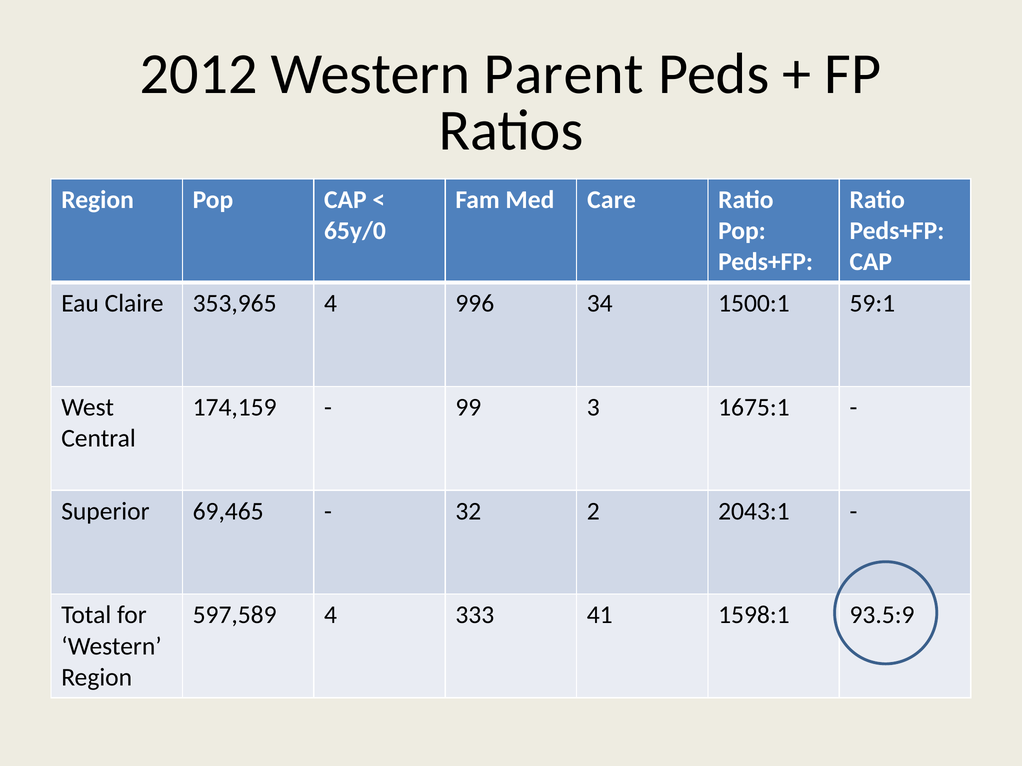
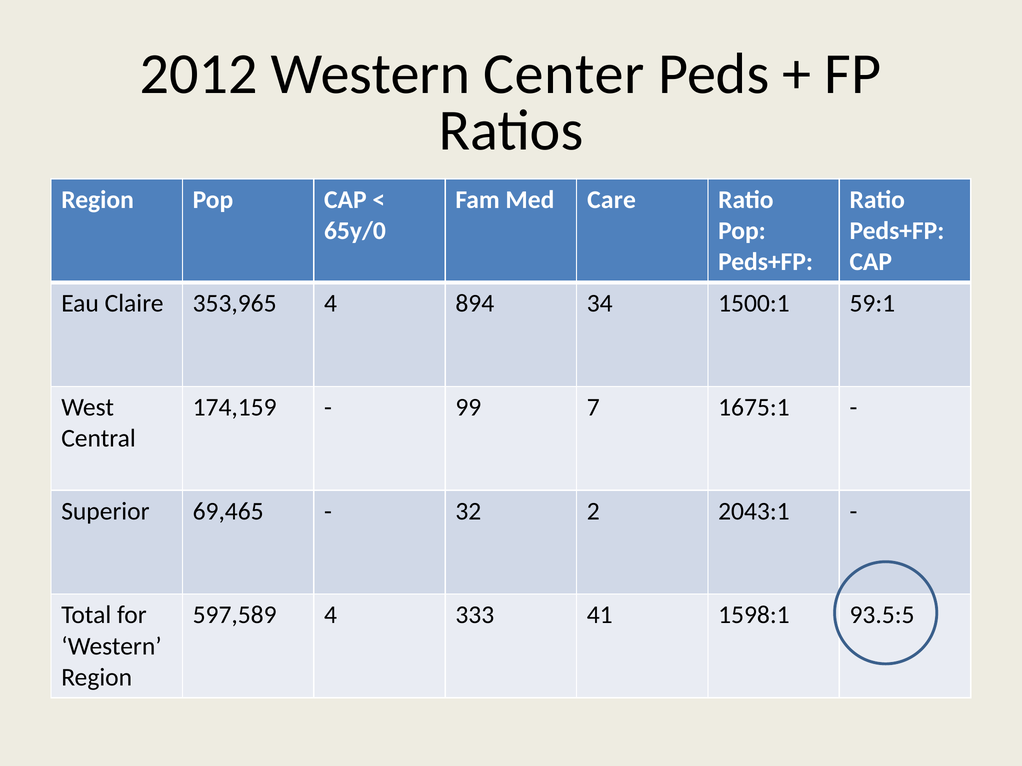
Parent: Parent -> Center
996: 996 -> 894
3: 3 -> 7
93.5:9: 93.5:9 -> 93.5:5
